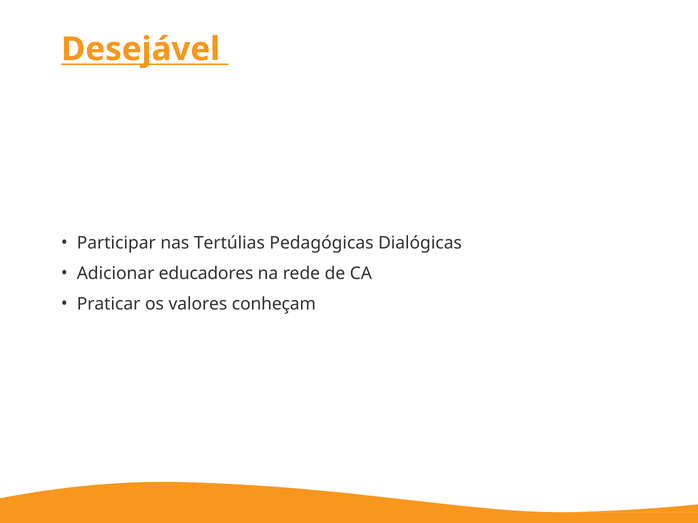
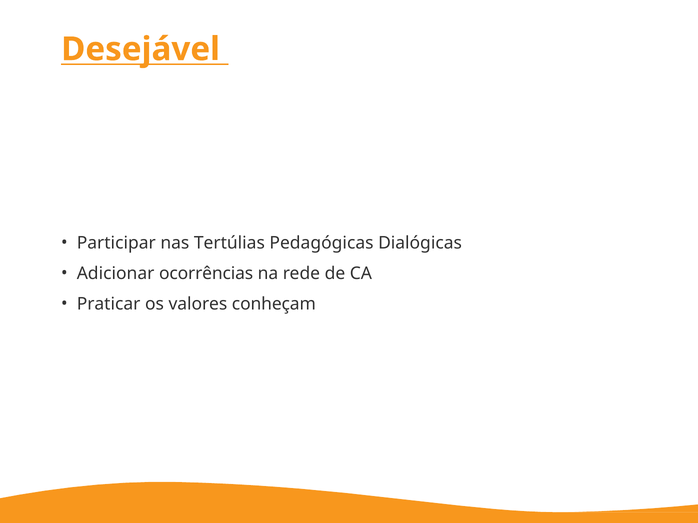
educadores: educadores -> ocorrências
